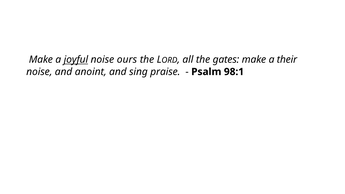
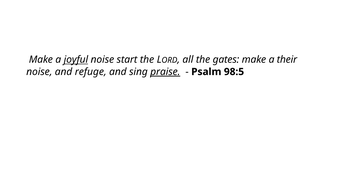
ours: ours -> start
anoint: anoint -> refuge
praise underline: none -> present
98:1: 98:1 -> 98:5
